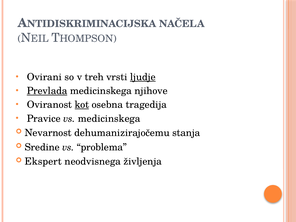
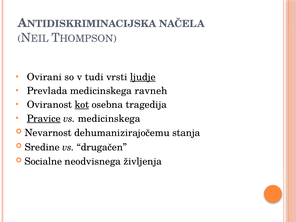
treh: treh -> tudi
Prevlada underline: present -> none
njihove: njihove -> ravneh
Pravice underline: none -> present
problema: problema -> drugačen
Ekspert: Ekspert -> Socialne
